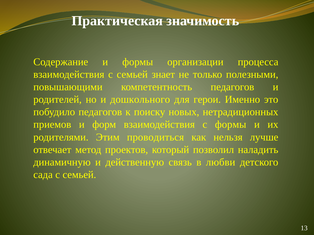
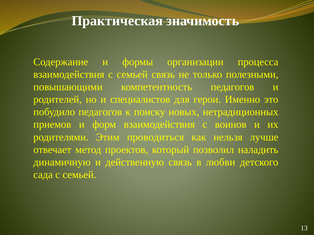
семьей знает: знает -> связь
дошкольного: дошкольного -> специалистов
с формы: формы -> воинов
